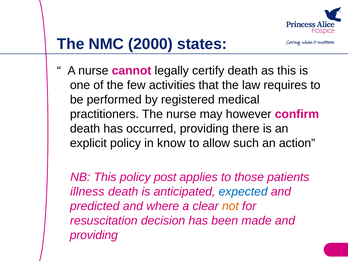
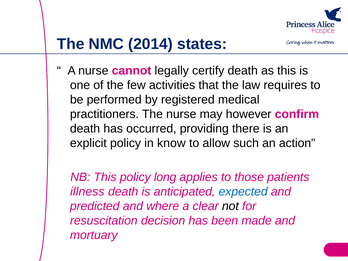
2000: 2000 -> 2014
post: post -> long
not colour: orange -> black
providing at (94, 235): providing -> mortuary
